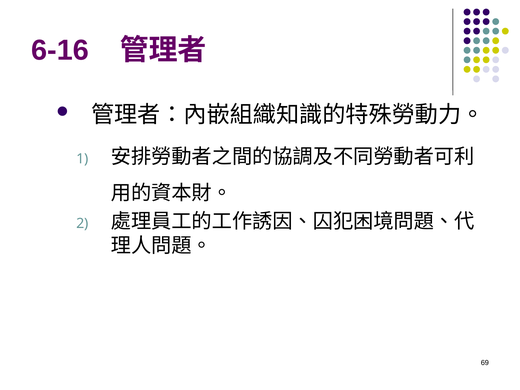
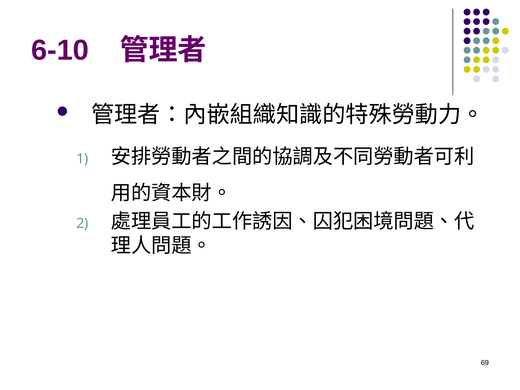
6-16: 6-16 -> 6-10
